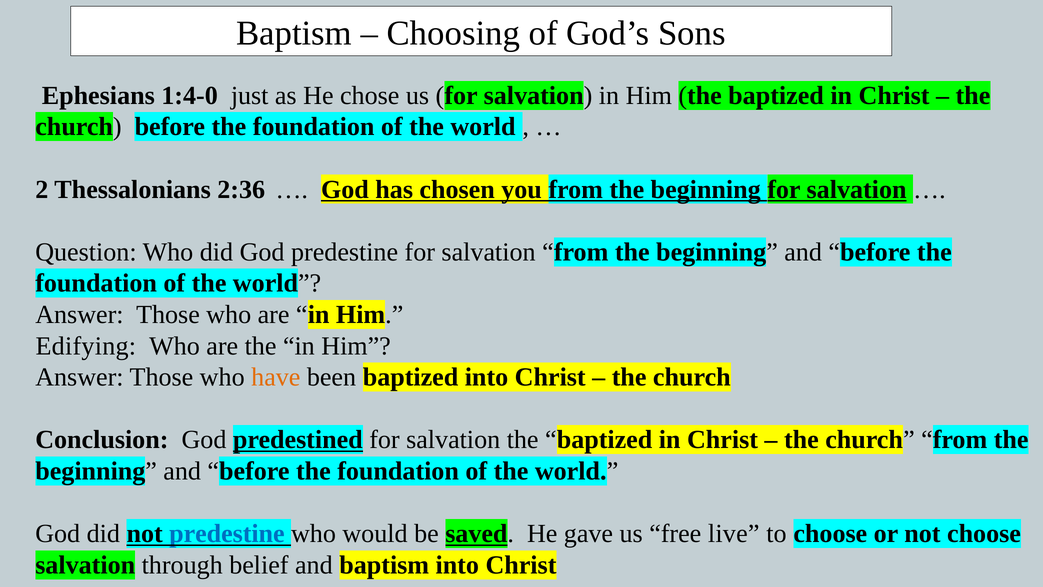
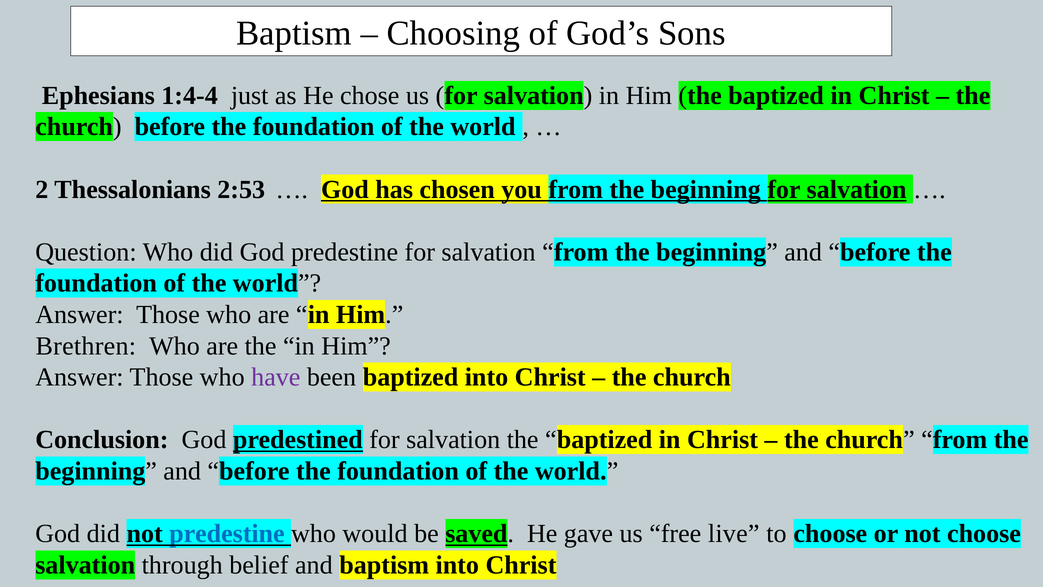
1:4-0: 1:4-0 -> 1:4-4
2:36: 2:36 -> 2:53
Edifying: Edifying -> Brethren
have colour: orange -> purple
